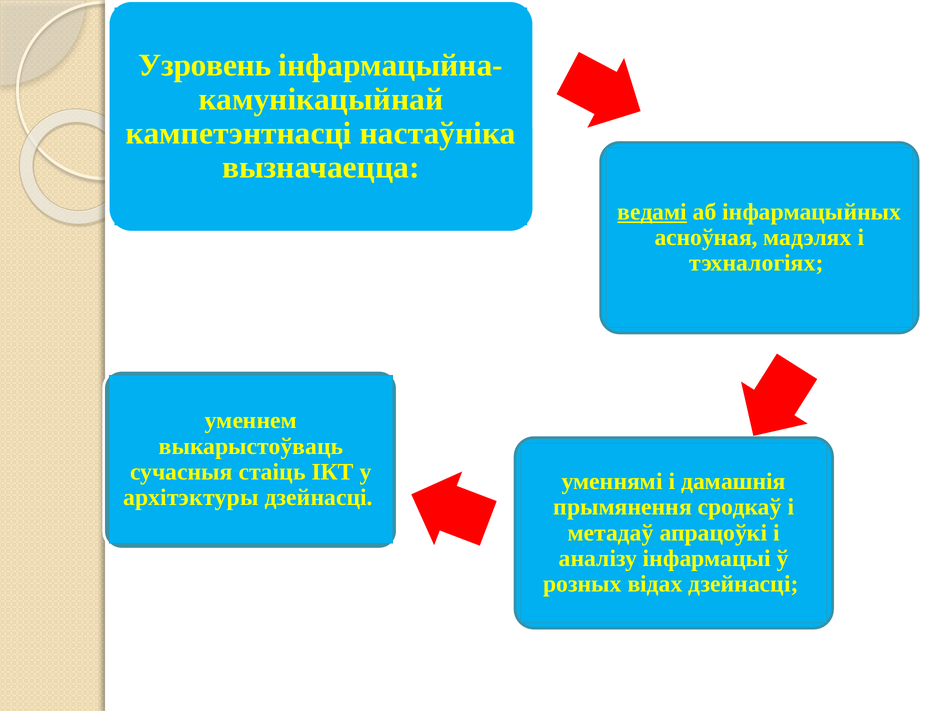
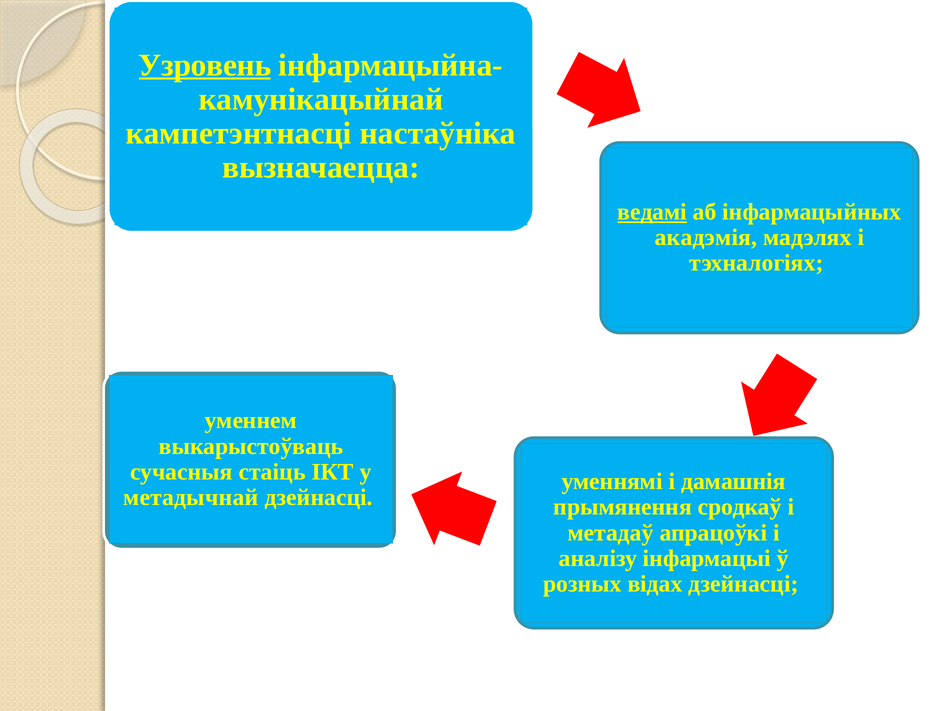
Узровень underline: none -> present
асноўная: асноўная -> акадэмія
архітэктуры: архітэктуры -> метадычнай
